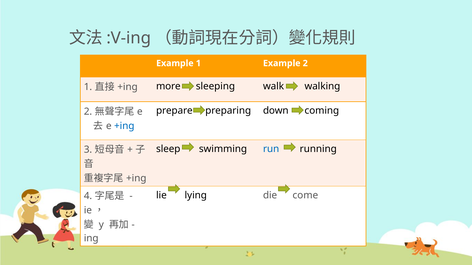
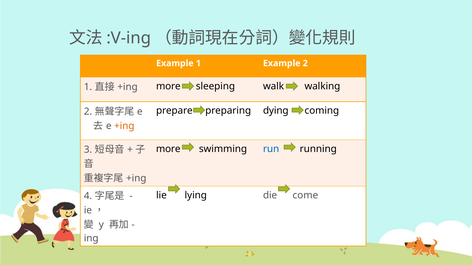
down: down -> dying
+ing at (124, 126) colour: blue -> orange
sleep at (168, 149): sleep -> more
